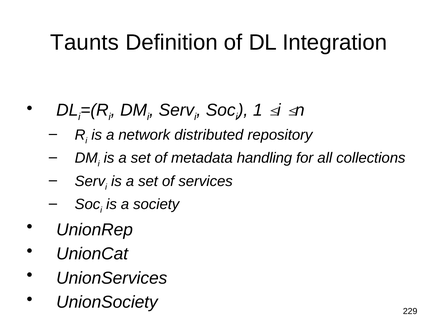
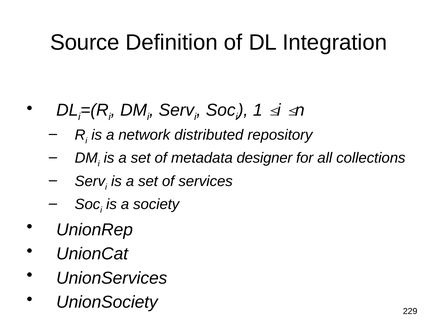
Taunts: Taunts -> Source
handling: handling -> designer
